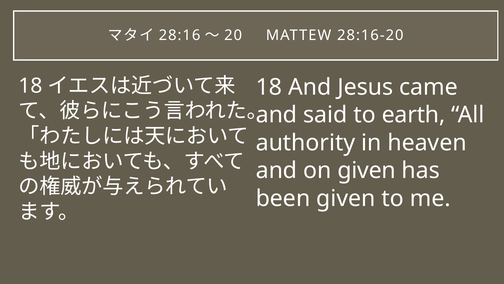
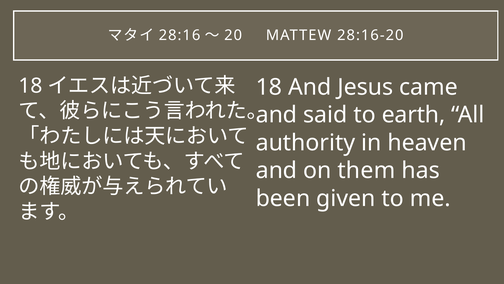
on given: given -> them
